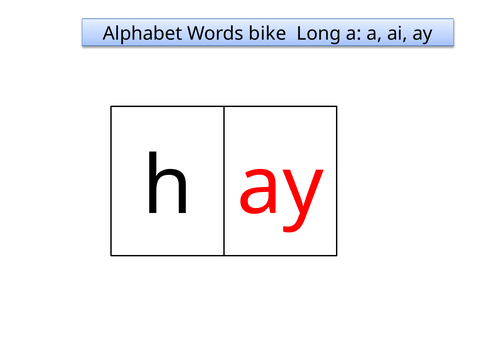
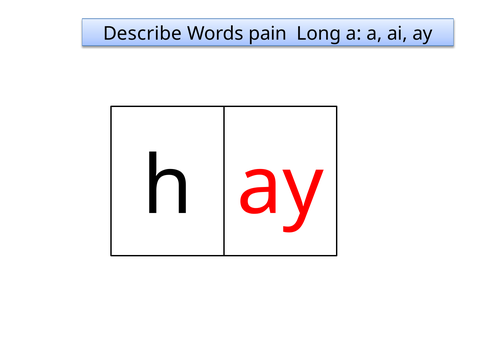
Alphabet: Alphabet -> Describe
bike: bike -> pain
